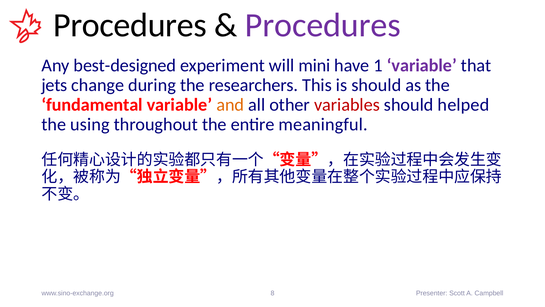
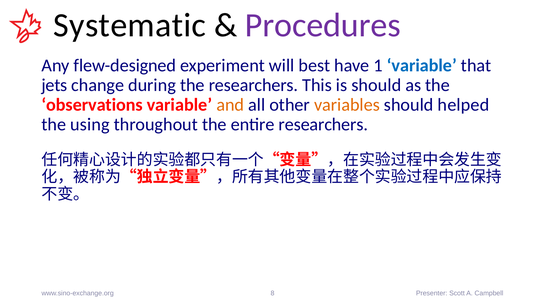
Procedures at (130, 25): Procedures -> Systematic
best-designed: best-designed -> flew-designed
mini: mini -> best
variable at (422, 66) colour: purple -> blue
fundamental: fundamental -> observations
variables colour: red -> orange
entire meaningful: meaningful -> researchers
